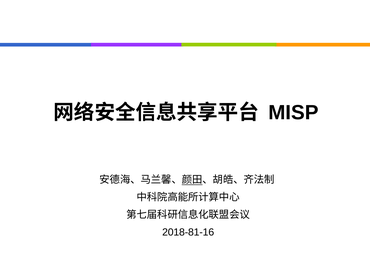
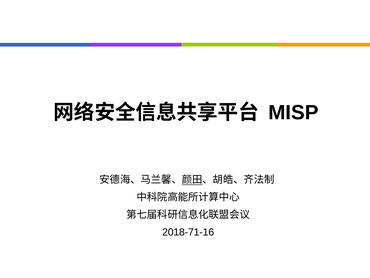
2018-81-16: 2018-81-16 -> 2018-71-16
